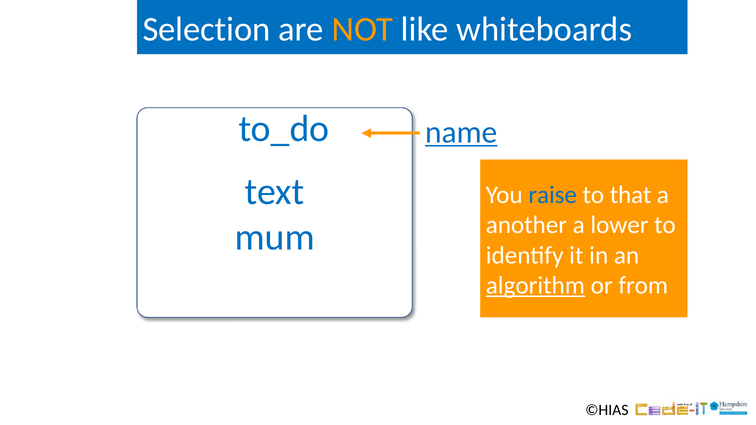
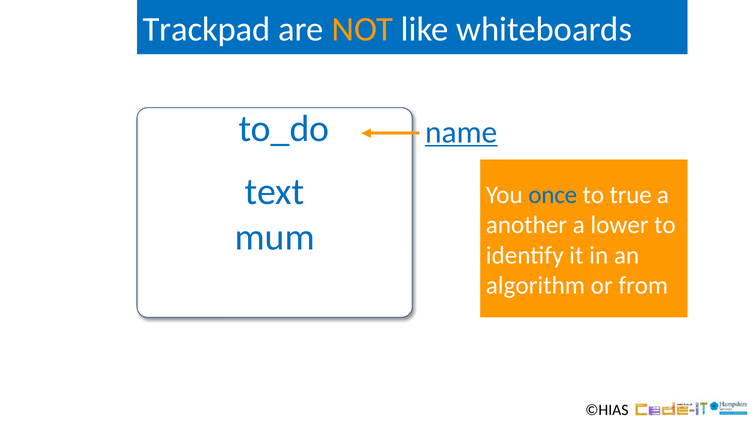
Selection: Selection -> Trackpad
raise: raise -> once
that: that -> true
algorithm underline: present -> none
